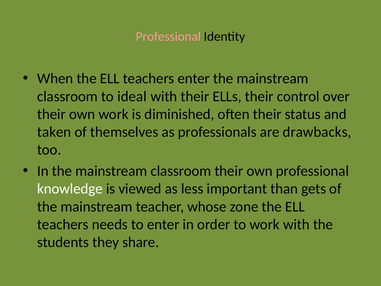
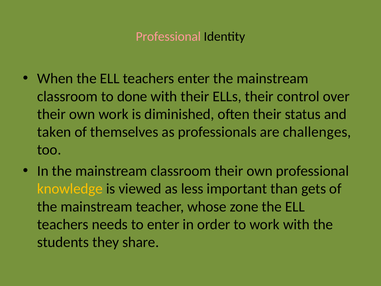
ideal: ideal -> done
drawbacks: drawbacks -> challenges
knowledge colour: white -> yellow
